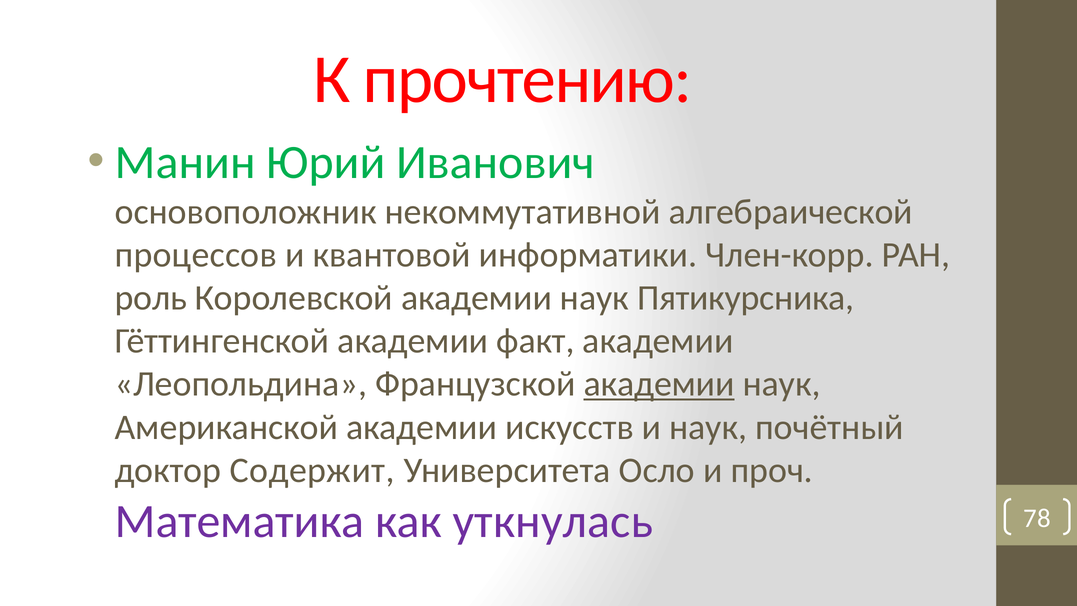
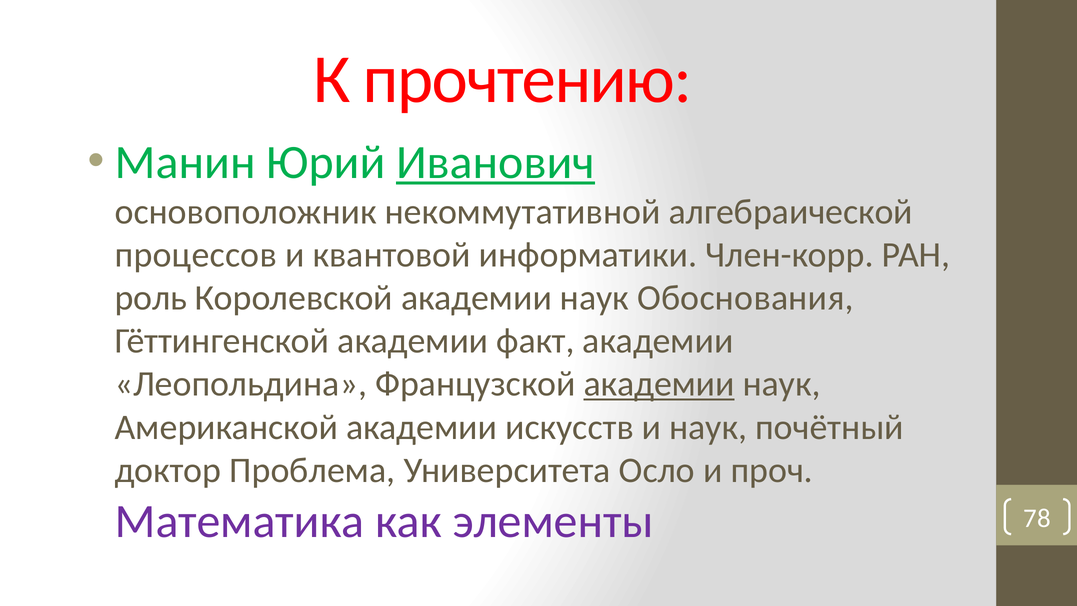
Иванович underline: none -> present
Пятикурсника: Пятикурсника -> Обоснования
Содержит: Содержит -> Проблема
уткнулась: уткнулась -> элементы
